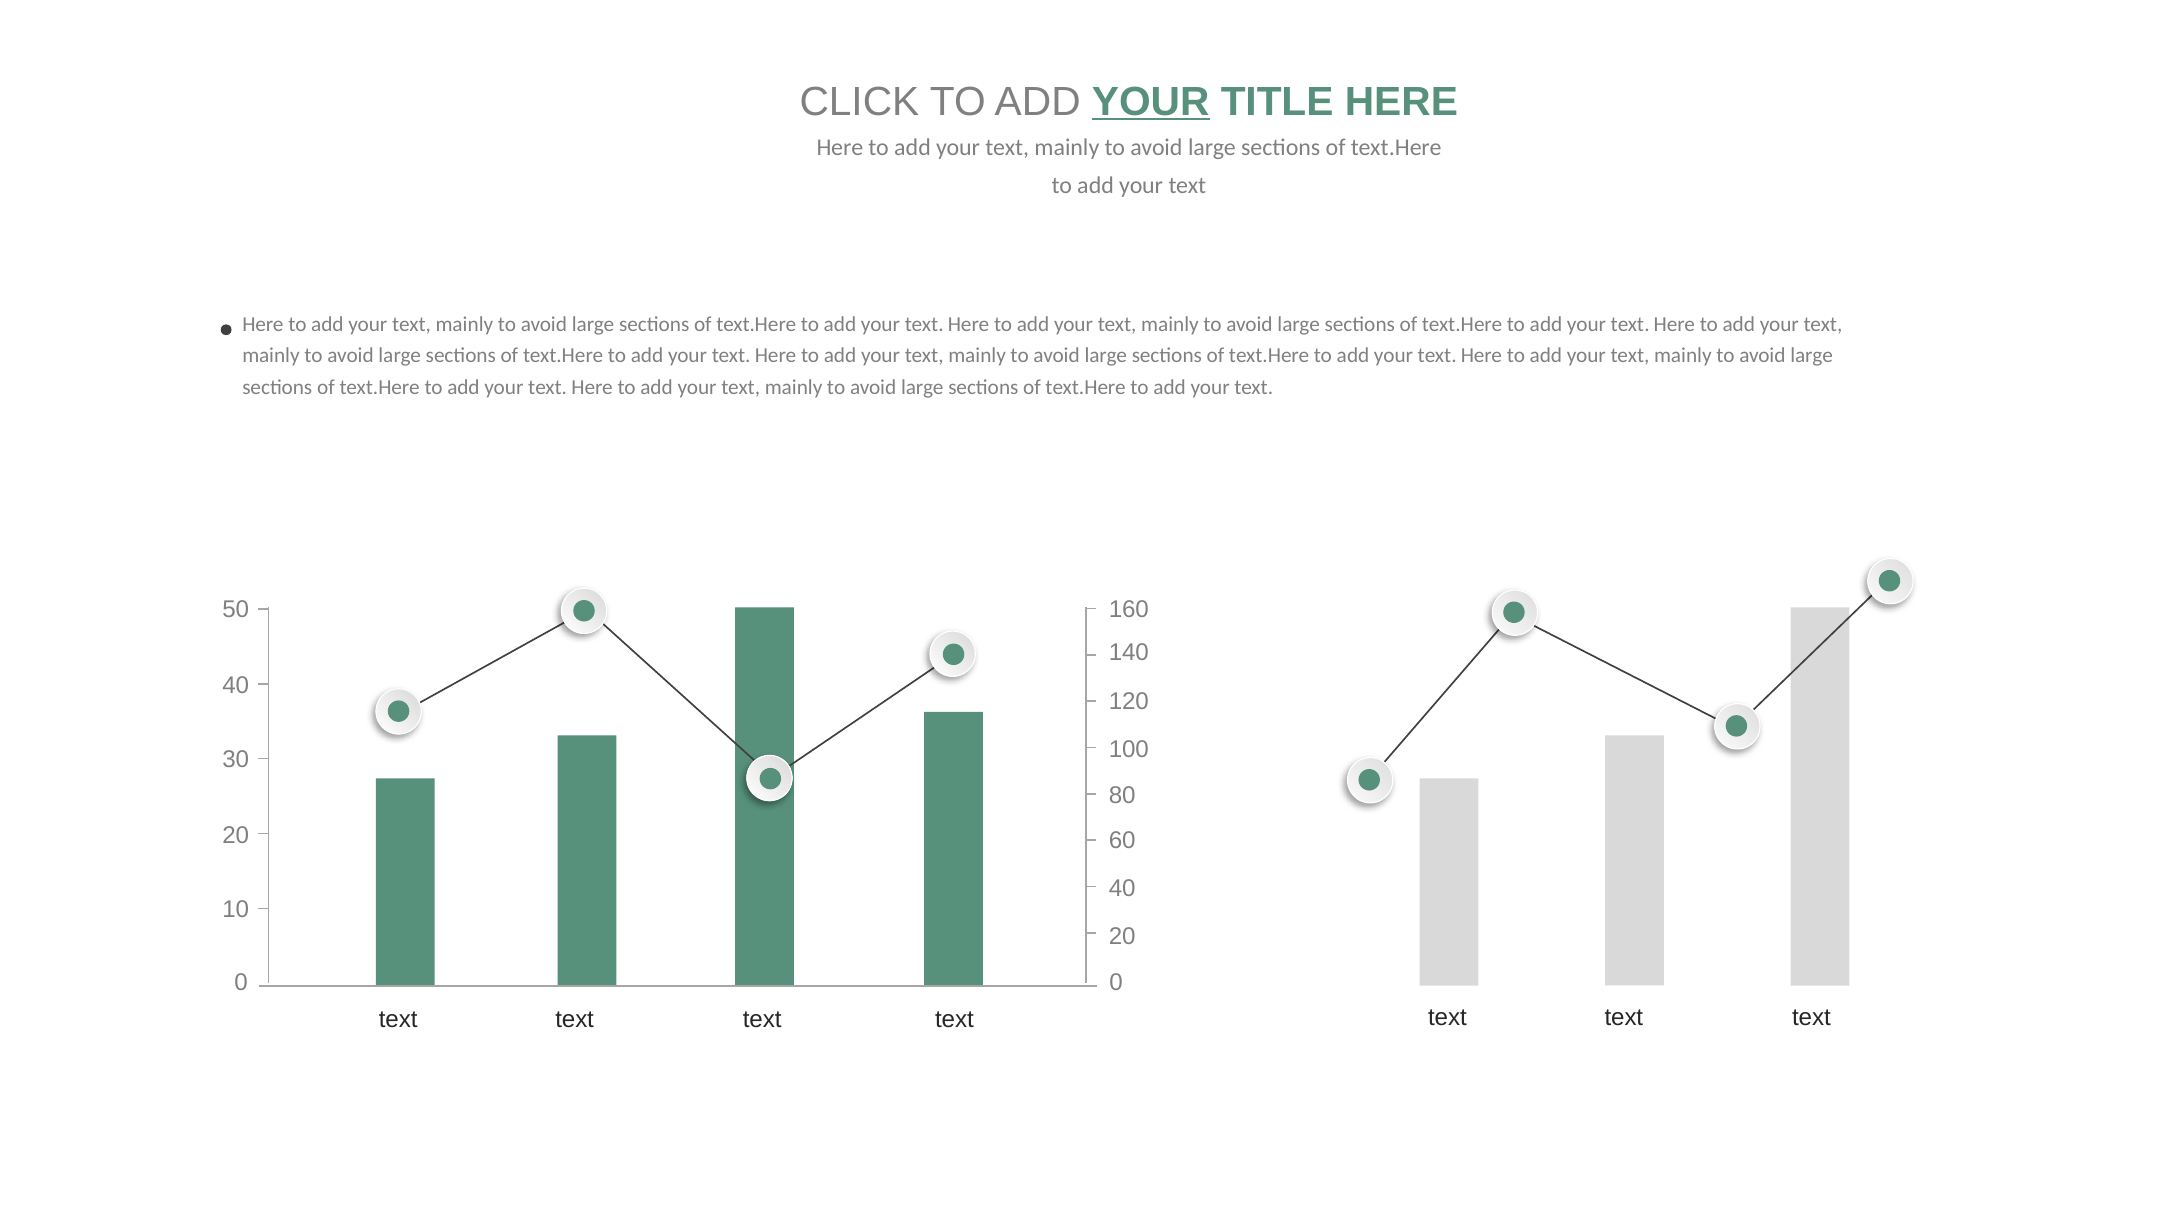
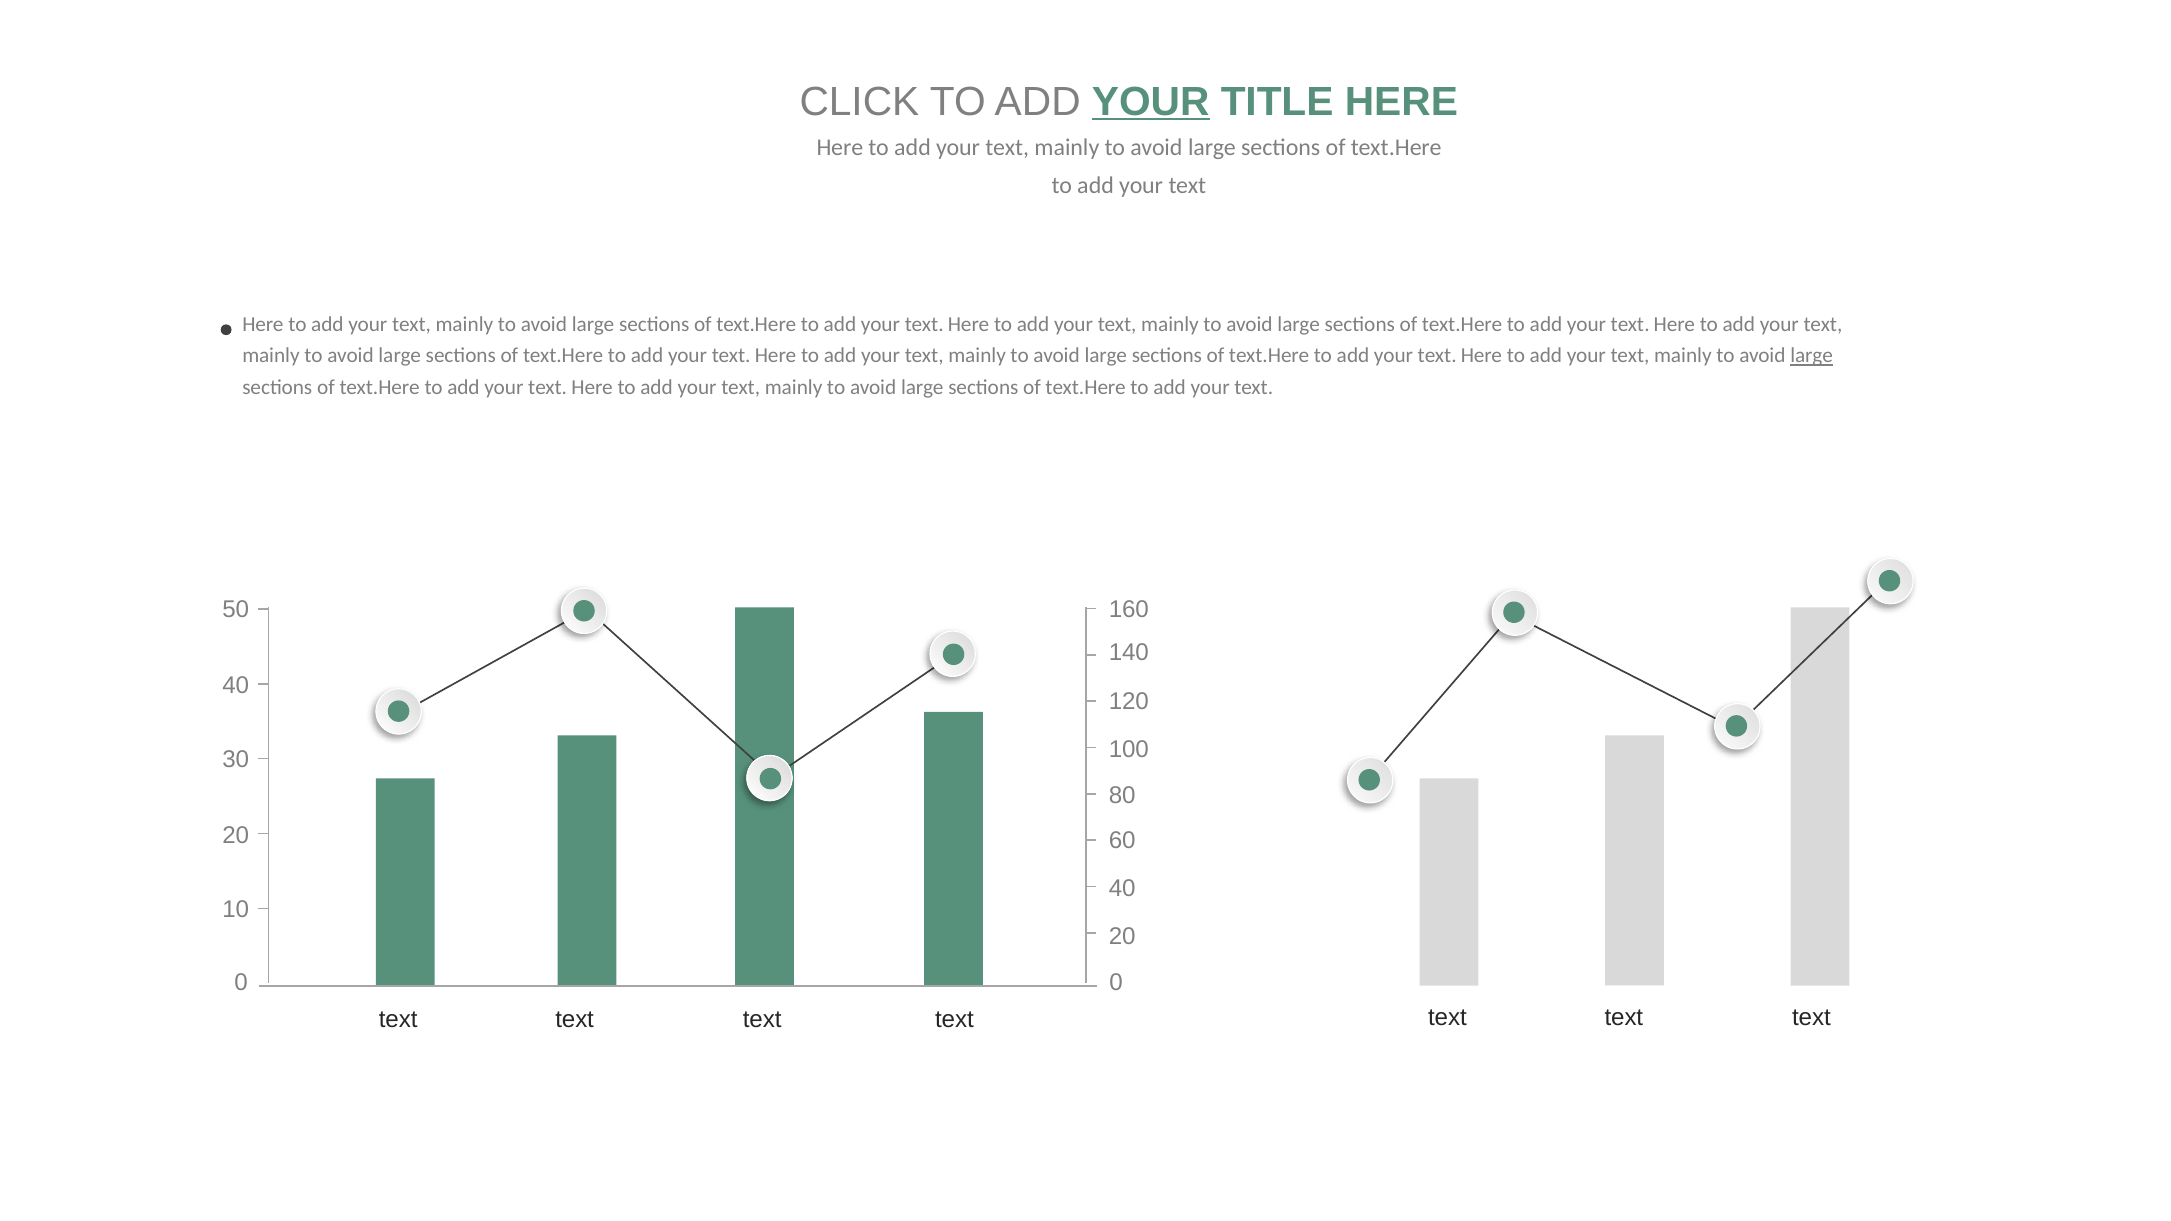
large at (1812, 356) underline: none -> present
